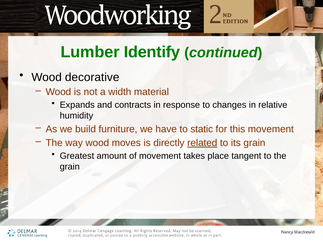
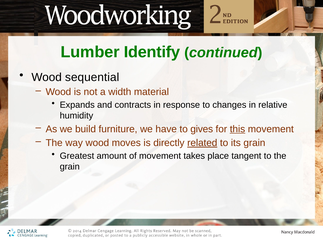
decorative: decorative -> sequential
static: static -> gives
this underline: none -> present
